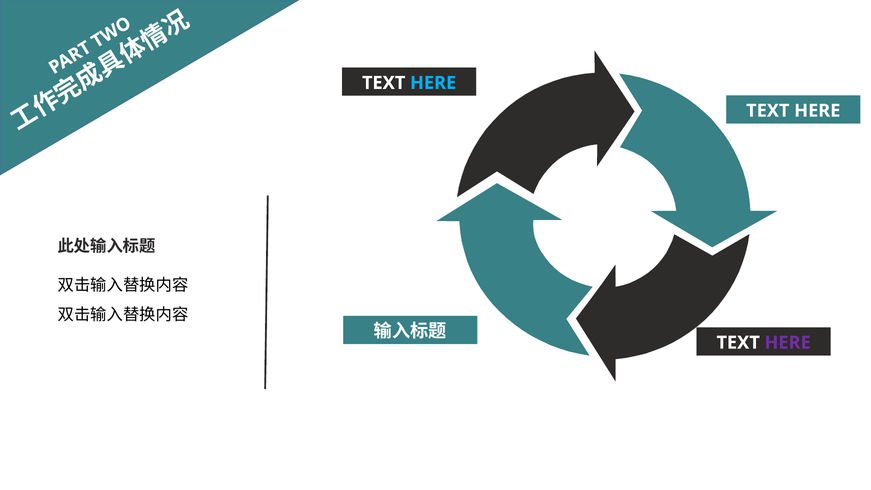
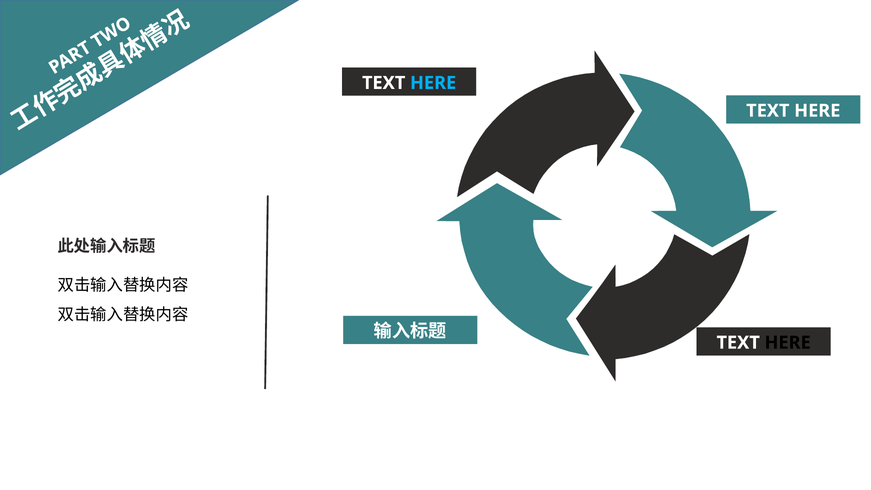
HERE at (788, 343) colour: purple -> black
